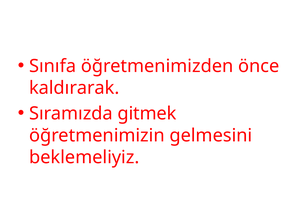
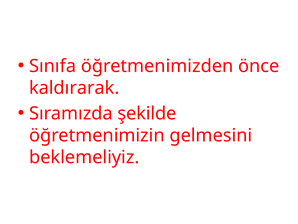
gitmek: gitmek -> şekilde
